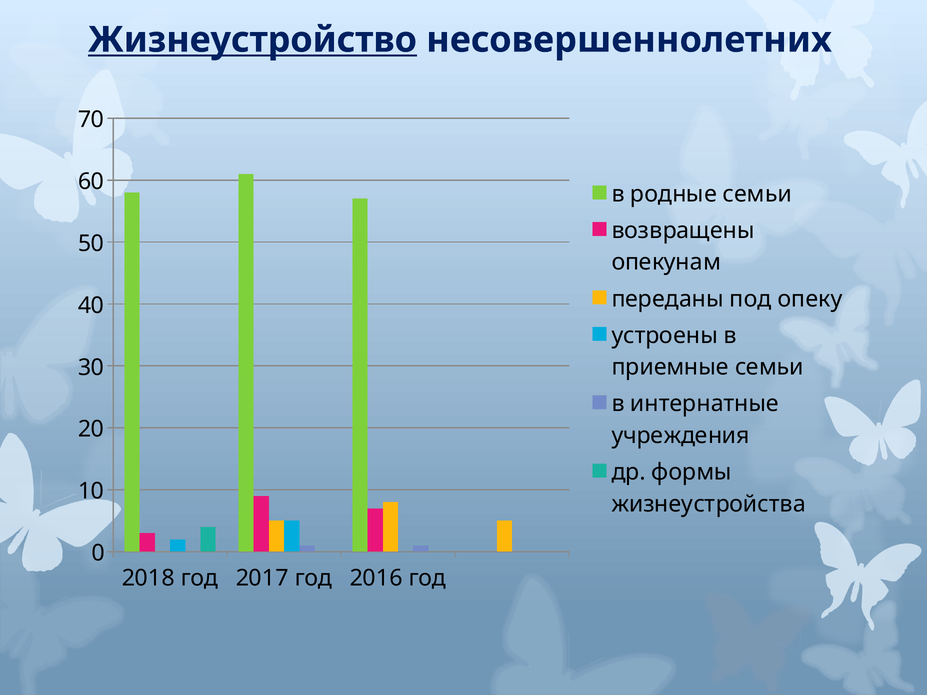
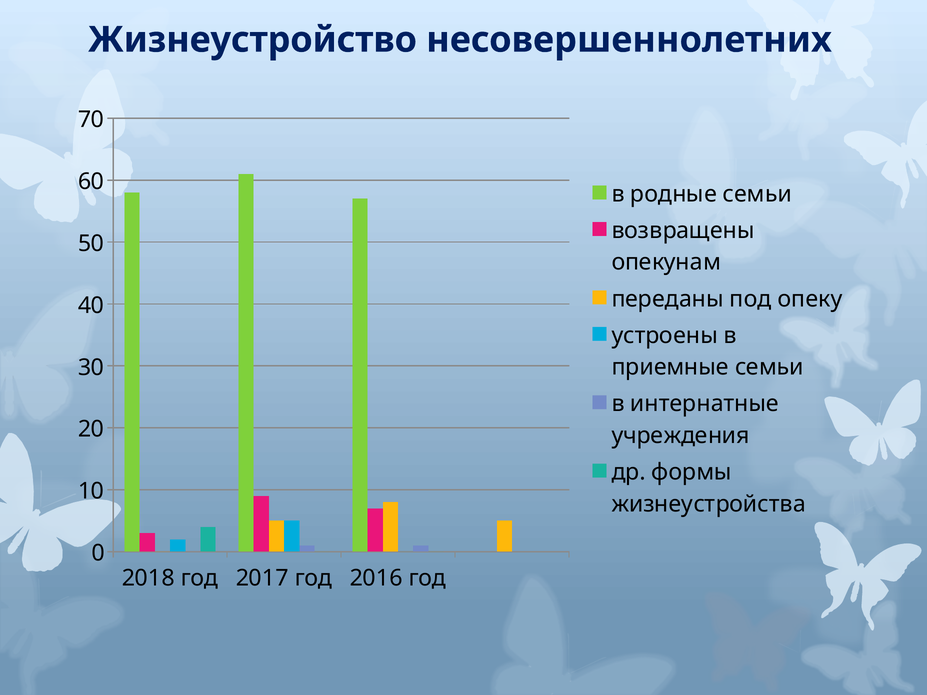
Жизнеустройство underline: present -> none
